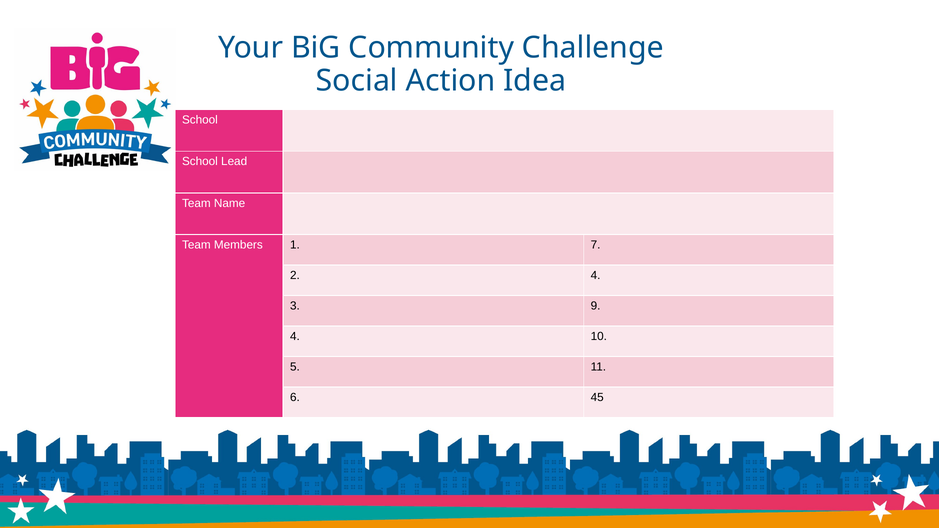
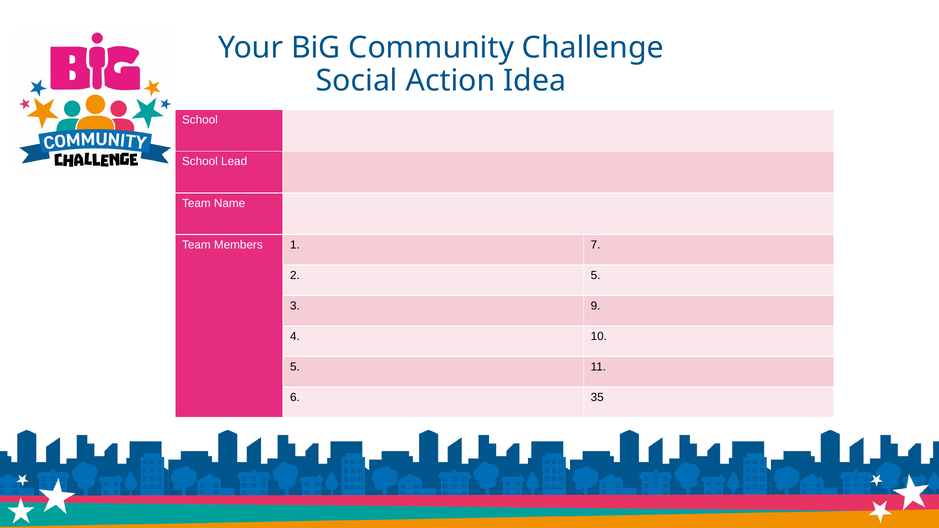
2 4: 4 -> 5
45: 45 -> 35
